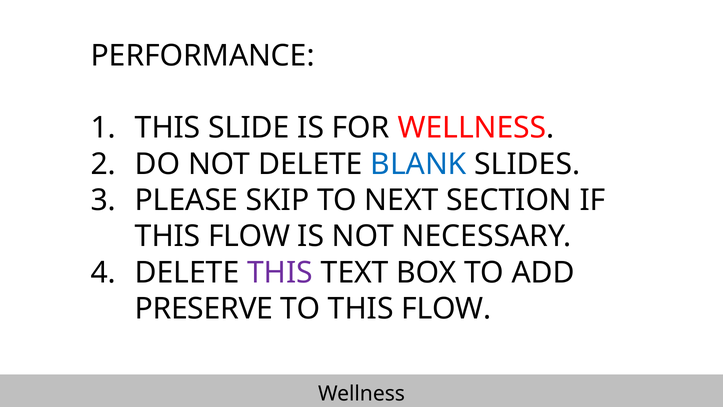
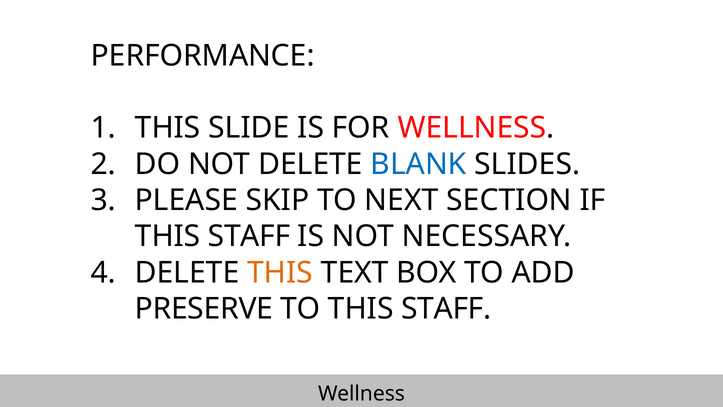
FLOW at (249, 236): FLOW -> STAFF
THIS at (280, 272) colour: purple -> orange
TO THIS FLOW: FLOW -> STAFF
